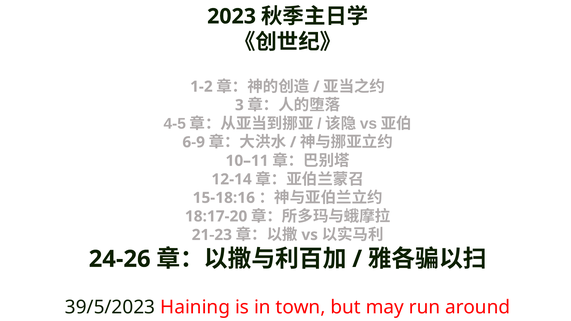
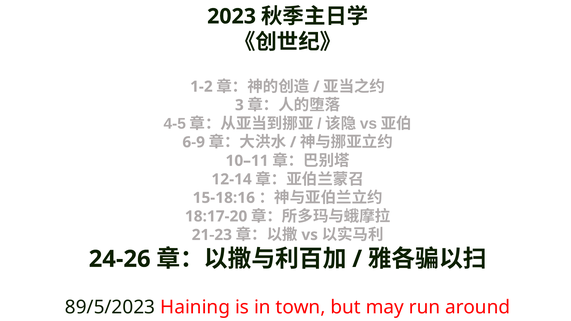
39/5/2023: 39/5/2023 -> 89/5/2023
